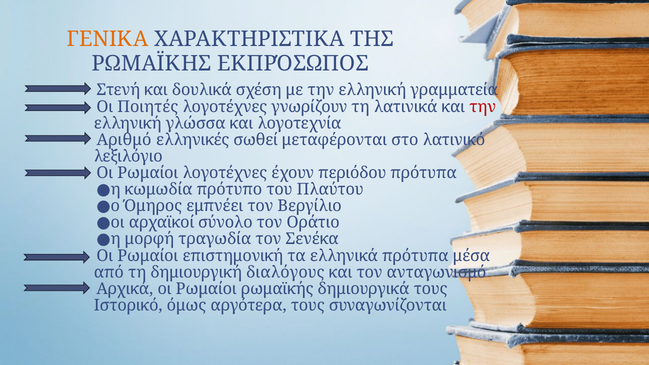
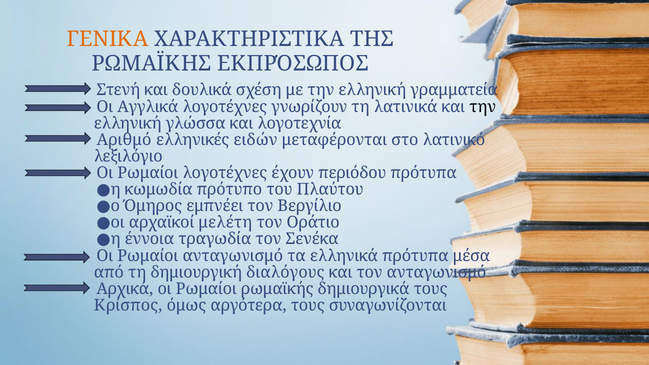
Ποιητές: Ποιητές -> Αγγλικά
την at (483, 107) colour: red -> black
σωθεί: σωθεί -> ειδών
σύνολο: σύνολο -> μελέτη
μορφή: μορφή -> έννοια
Ρωμαίοι επιστημονική: επιστημονική -> ανταγωνισμό
Ιστορικό: Ιστορικό -> Κρίσπος
